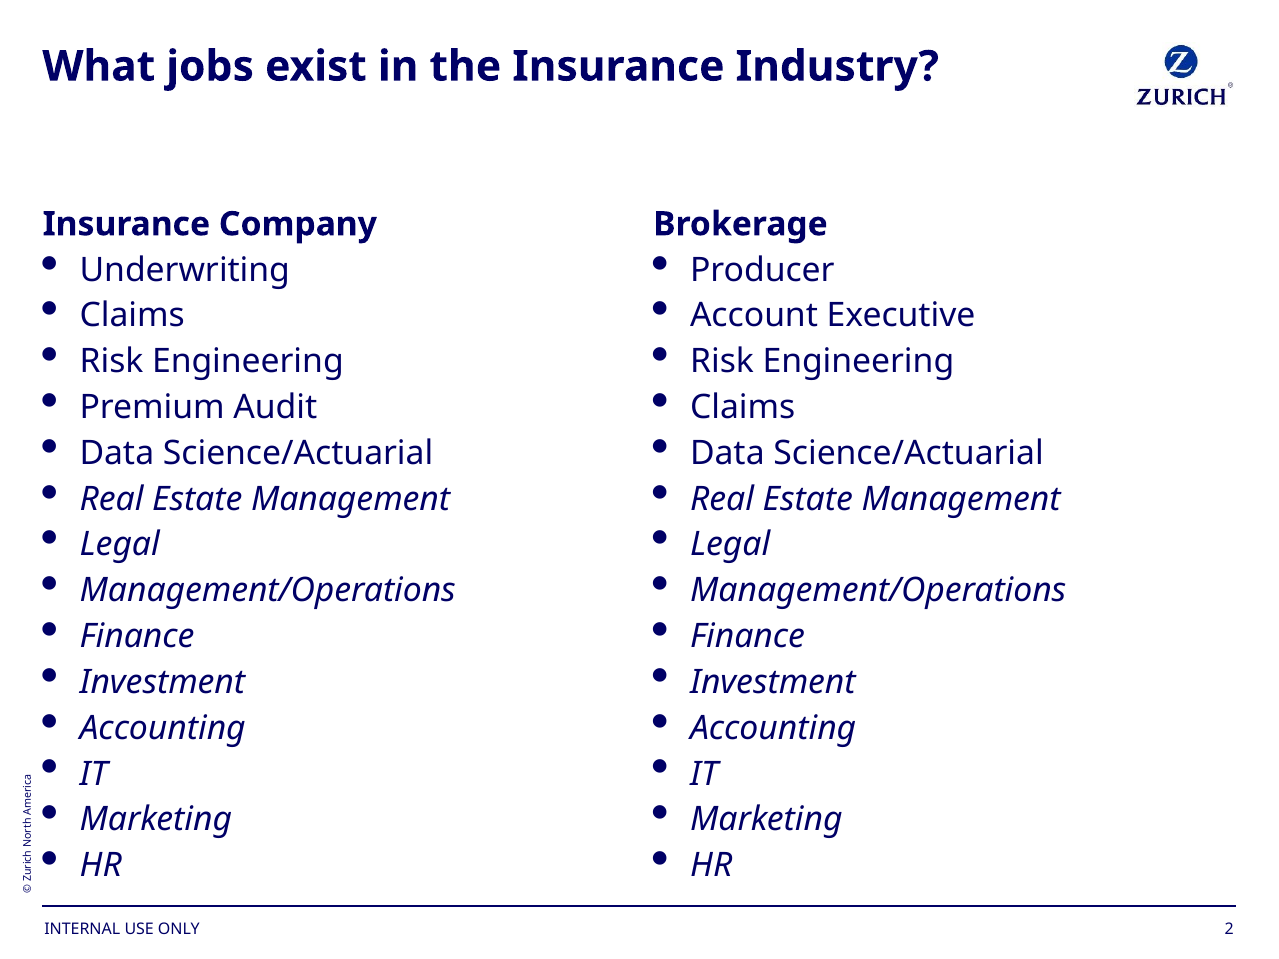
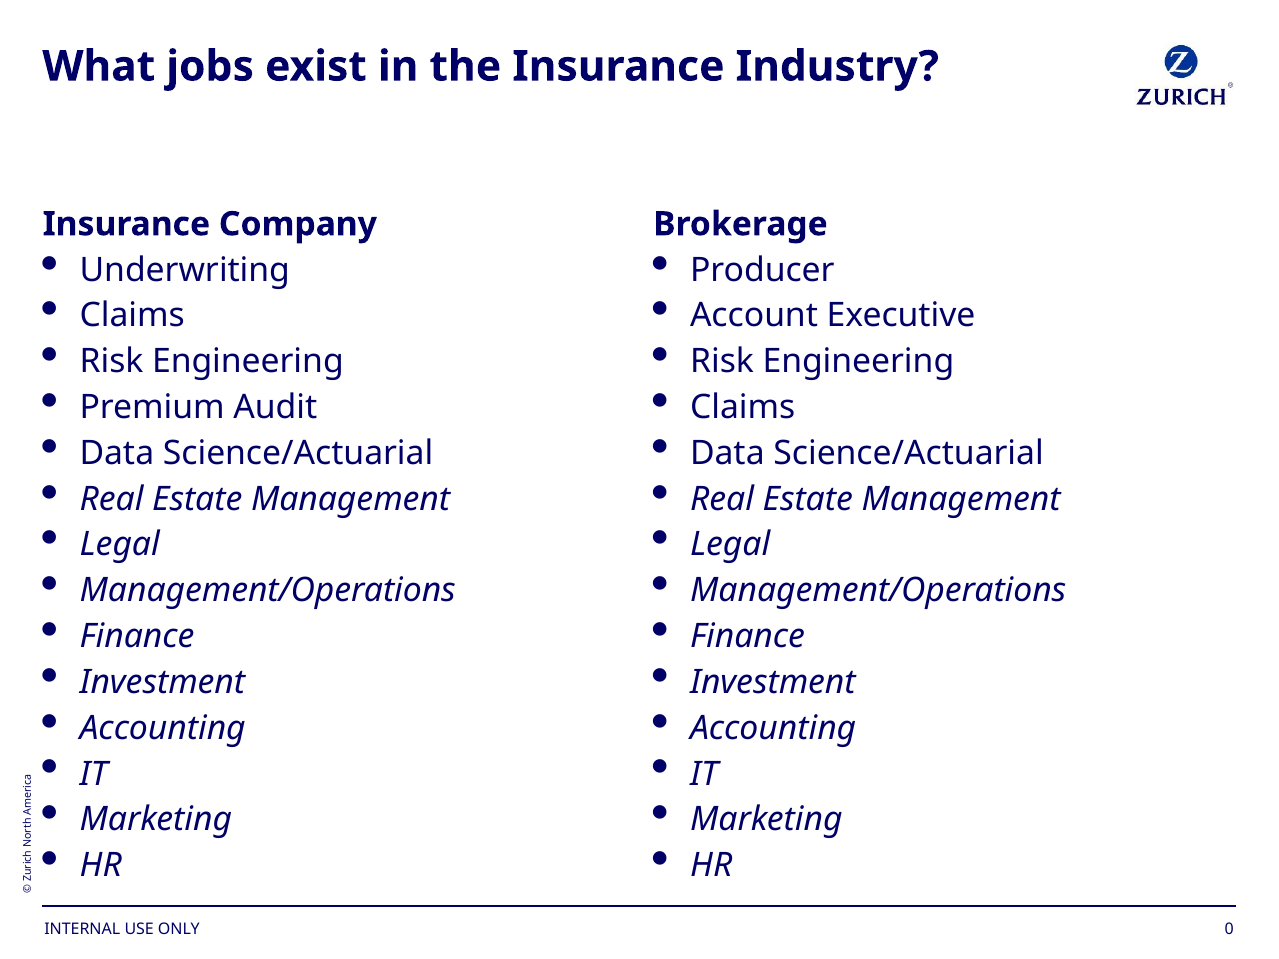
2: 2 -> 0
